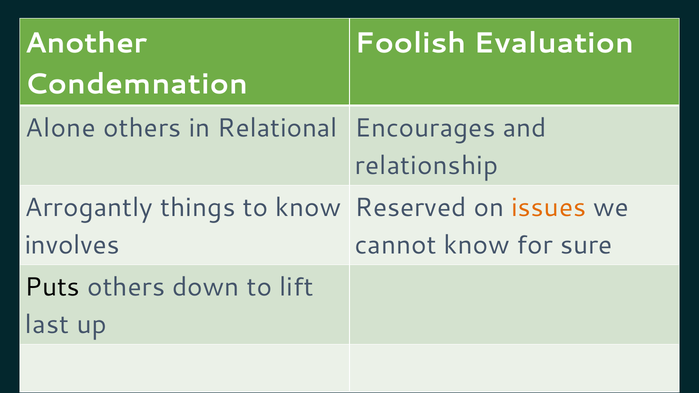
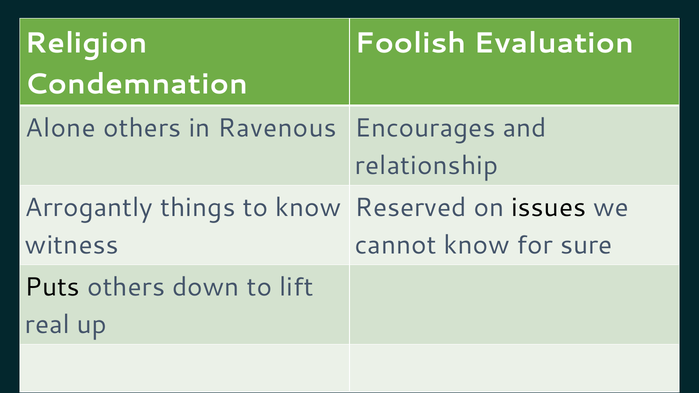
Another: Another -> Religion
Relational: Relational -> Ravenous
issues colour: orange -> black
involves: involves -> witness
last: last -> real
